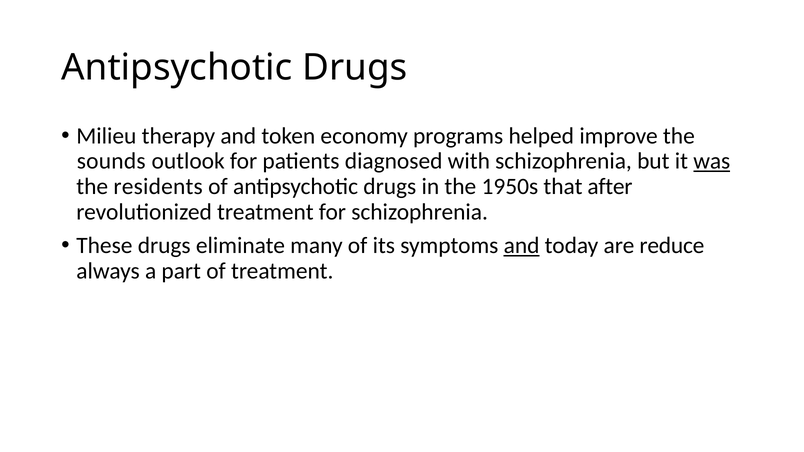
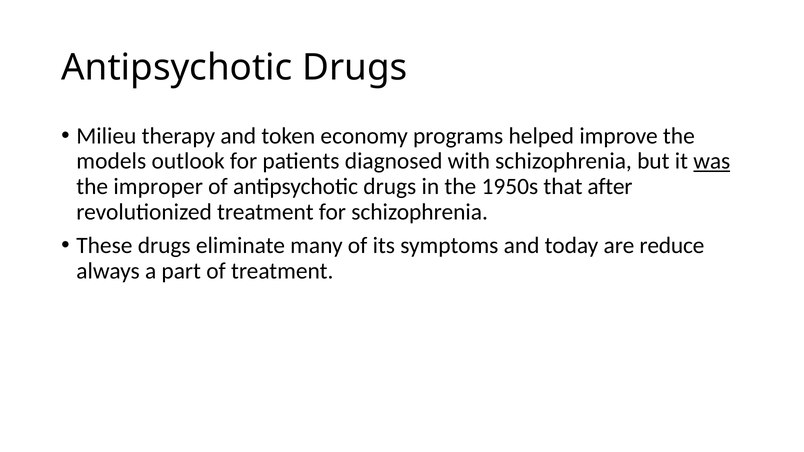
sounds: sounds -> models
residents: residents -> improper
and at (522, 246) underline: present -> none
